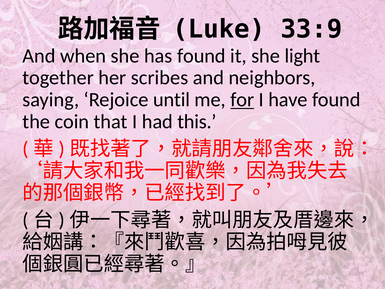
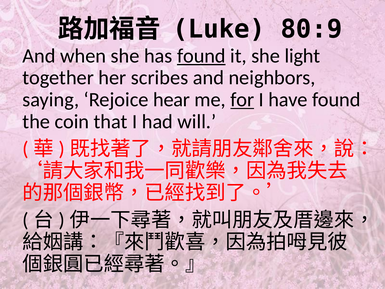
33:9: 33:9 -> 80:9
found at (201, 56) underline: none -> present
until: until -> hear
this: this -> will
